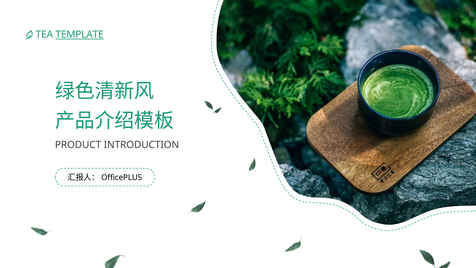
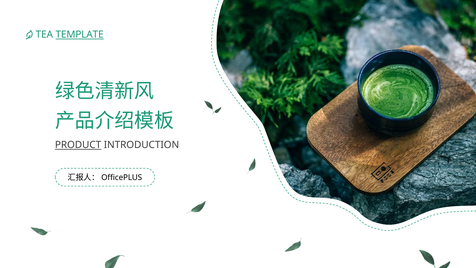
PRODUCT underline: none -> present
